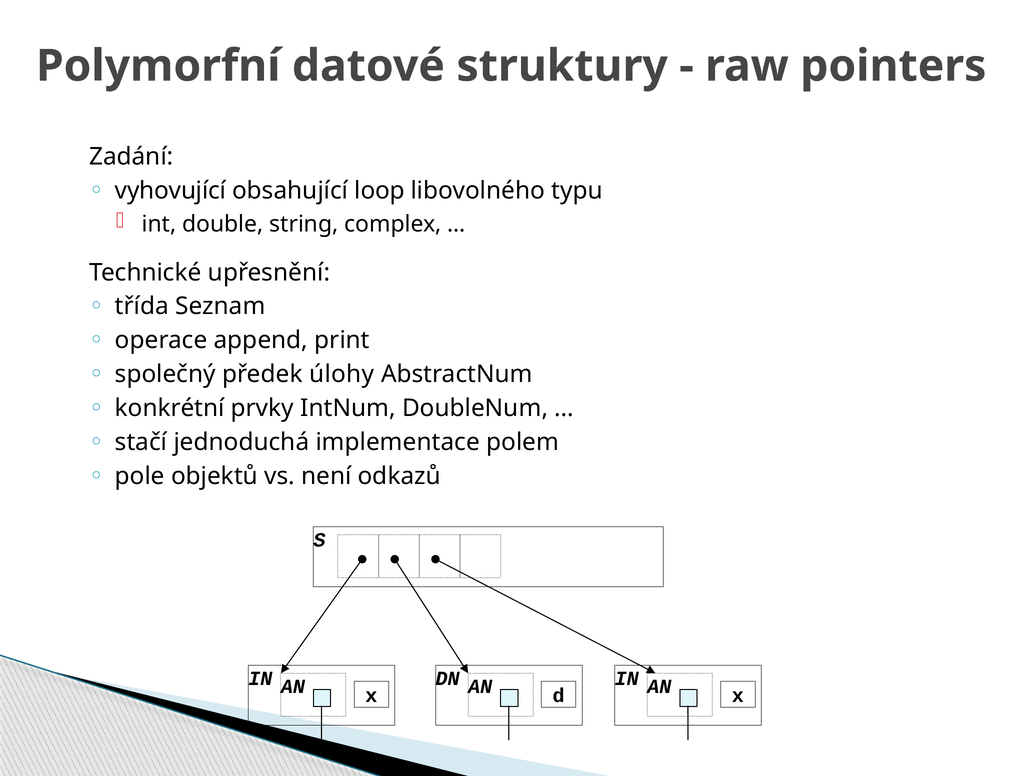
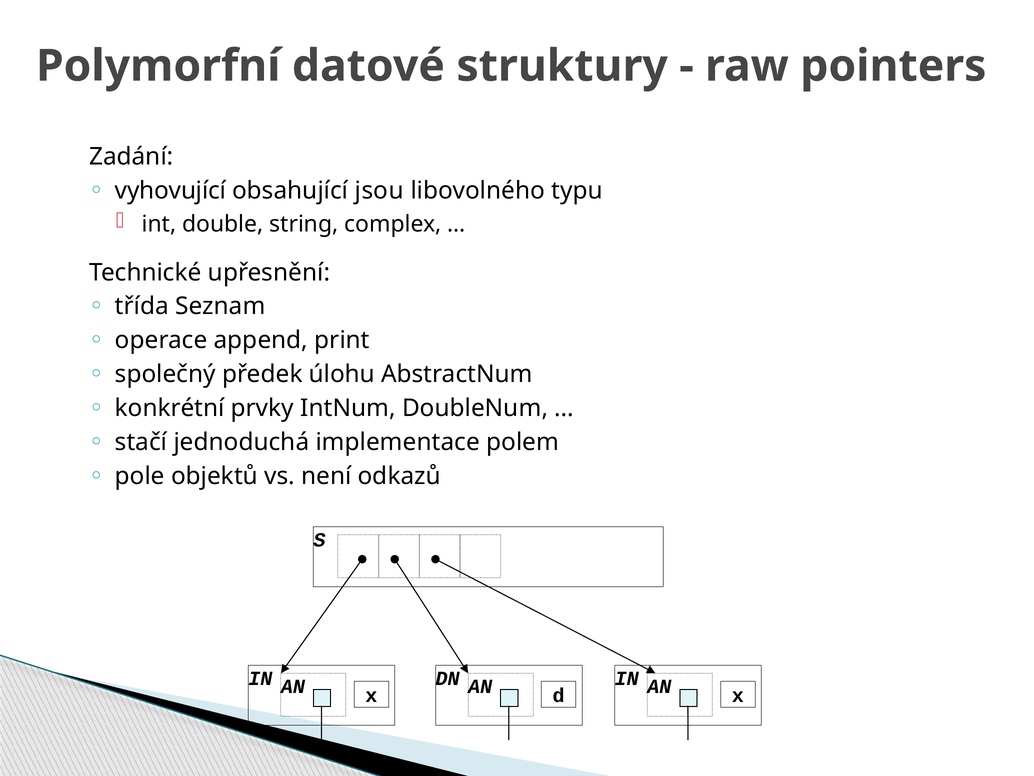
loop: loop -> jsou
úlohy: úlohy -> úlohu
